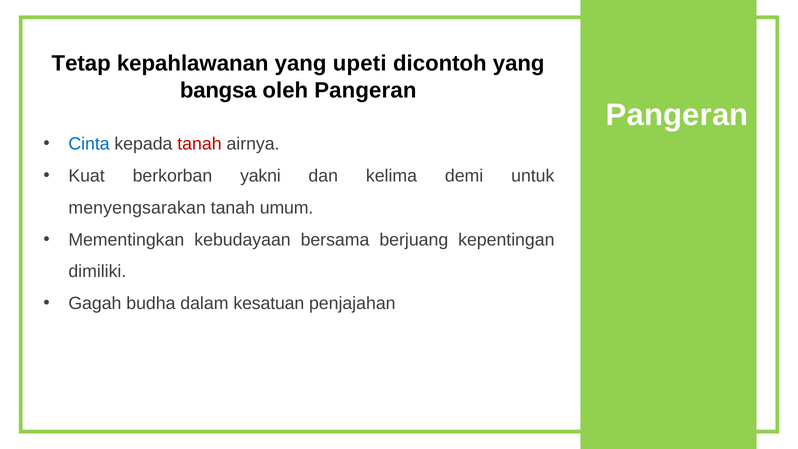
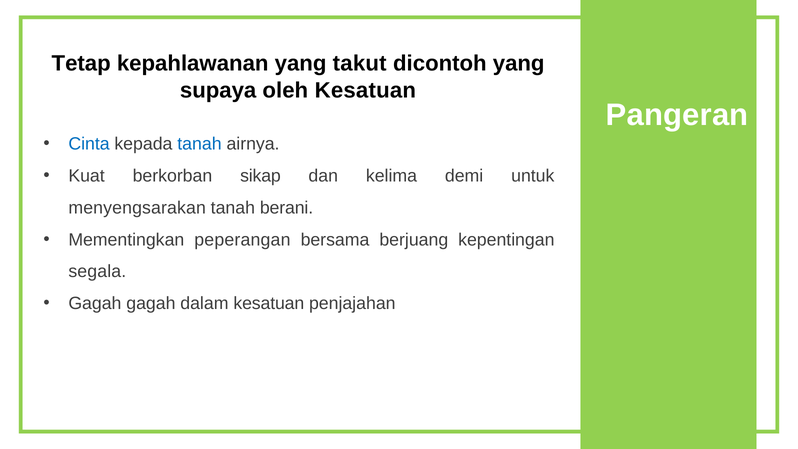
upeti: upeti -> takut
bangsa: bangsa -> supaya
oleh Pangeran: Pangeran -> Kesatuan
tanah at (199, 144) colour: red -> blue
yakni: yakni -> sikap
umum: umum -> berani
kebudayaan: kebudayaan -> peperangan
dimiliki: dimiliki -> segala
Gagah budha: budha -> gagah
